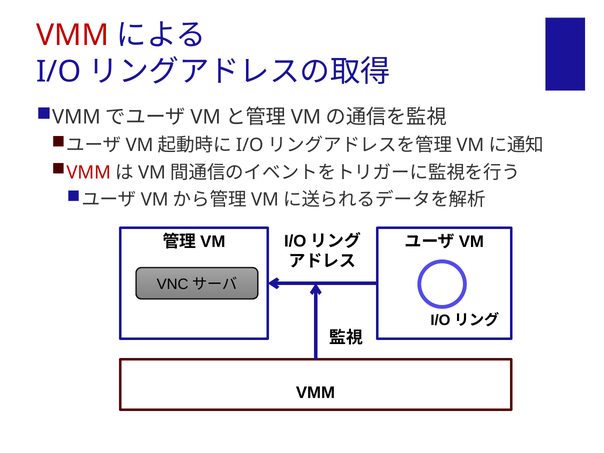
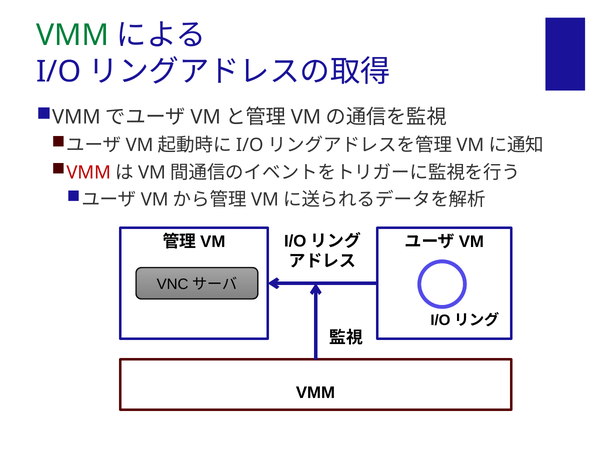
VMM at (73, 35) colour: red -> green
